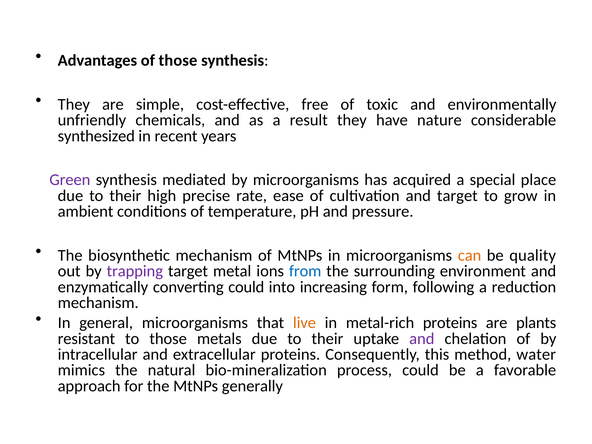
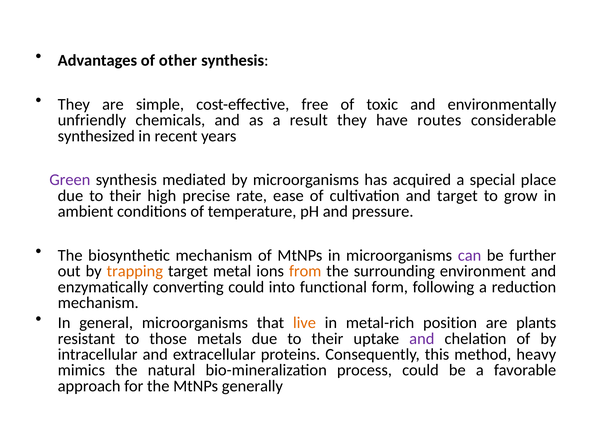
of those: those -> other
nature: nature -> routes
can colour: orange -> purple
quality: quality -> further
trapping colour: purple -> orange
from colour: blue -> orange
increasing: increasing -> functional
metal-rich proteins: proteins -> position
water: water -> heavy
